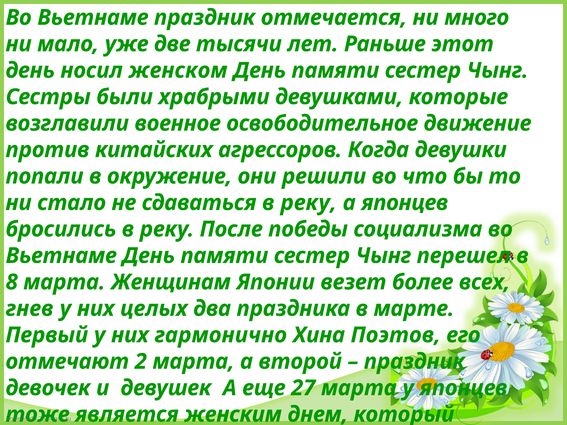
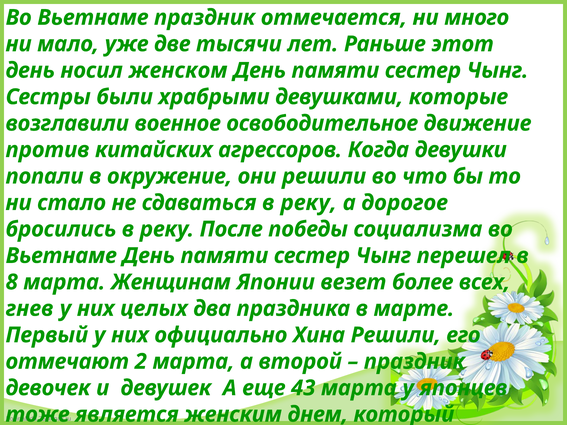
а японцев: японцев -> дорогое
гармонично: гармонично -> официально
Хина Поэтов: Поэтов -> Решили
27: 27 -> 43
